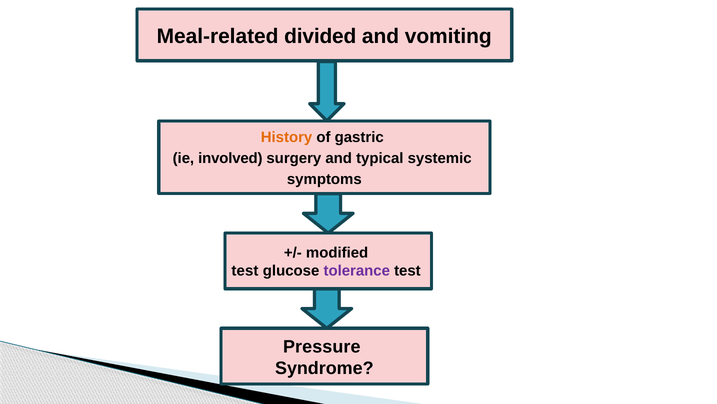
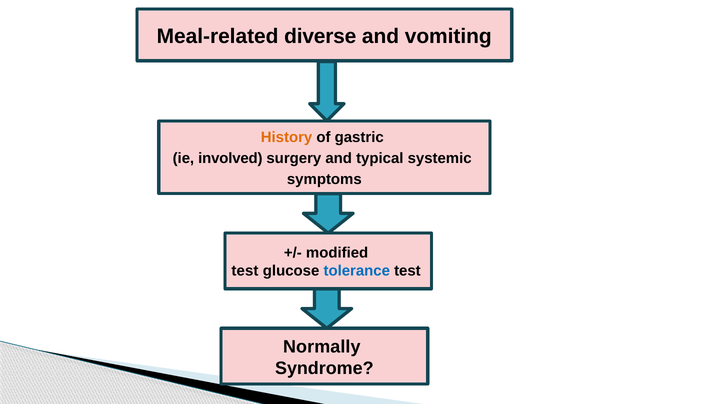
divided: divided -> diverse
tolerance colour: purple -> blue
Pressure: Pressure -> Normally
